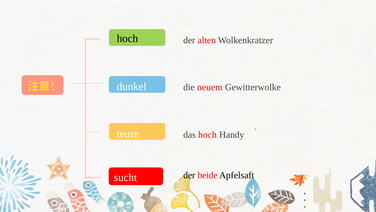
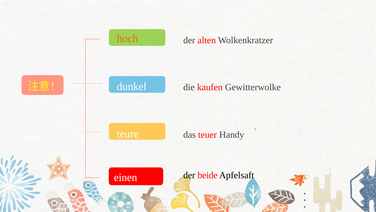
hoch at (127, 38) colour: black -> orange
neuem: neuem -> kaufen
das hoch: hoch -> teuer
sucht: sucht -> einen
